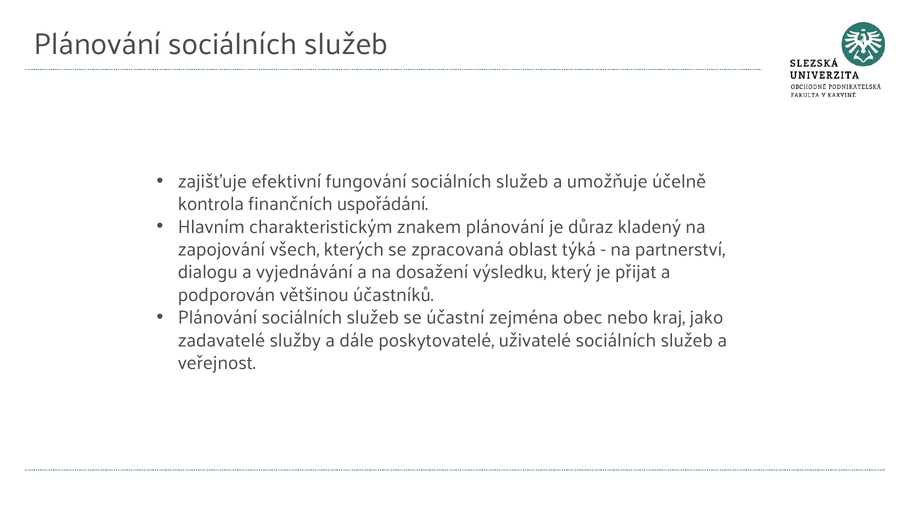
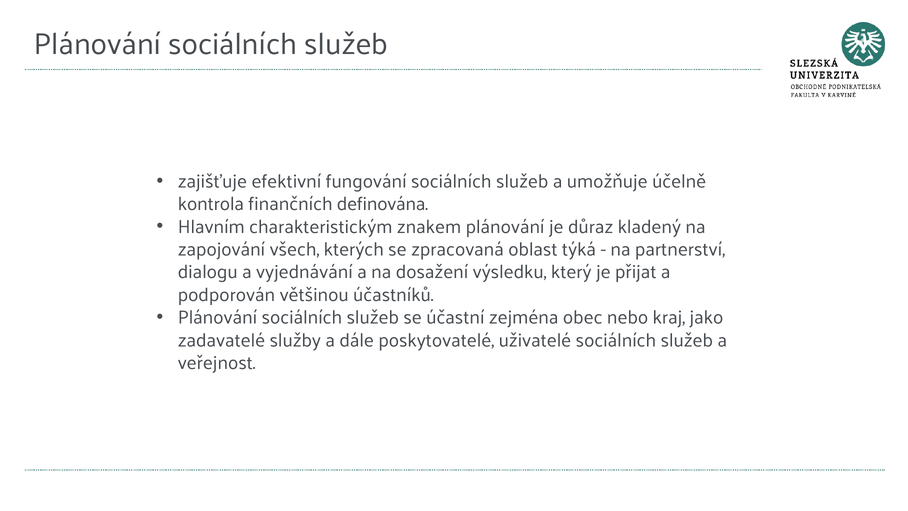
uspořádání: uspořádání -> definována
